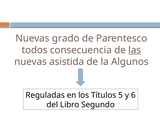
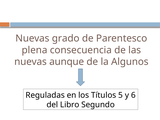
todos: todos -> plena
las underline: present -> none
asistida: asistida -> aunque
